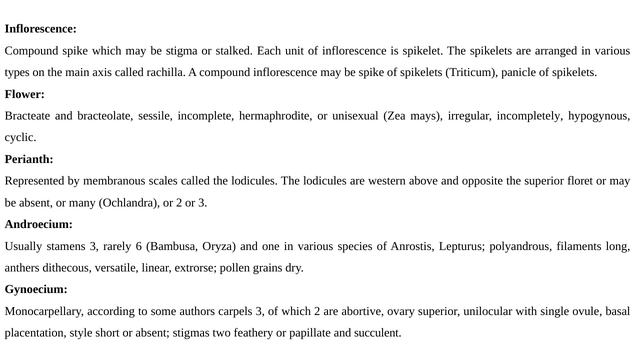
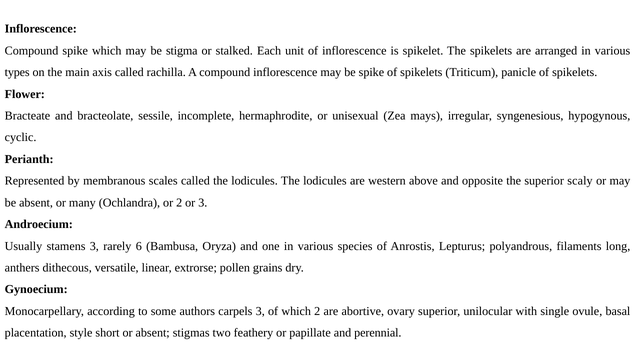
incompletely: incompletely -> syngenesious
floret: floret -> scaly
succulent: succulent -> perennial
